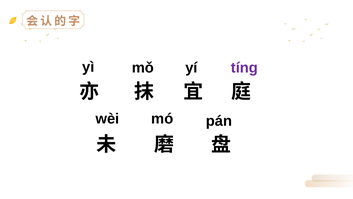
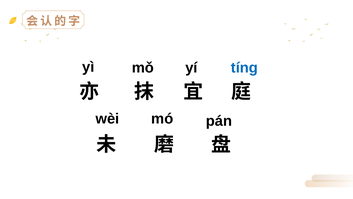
tíng colour: purple -> blue
